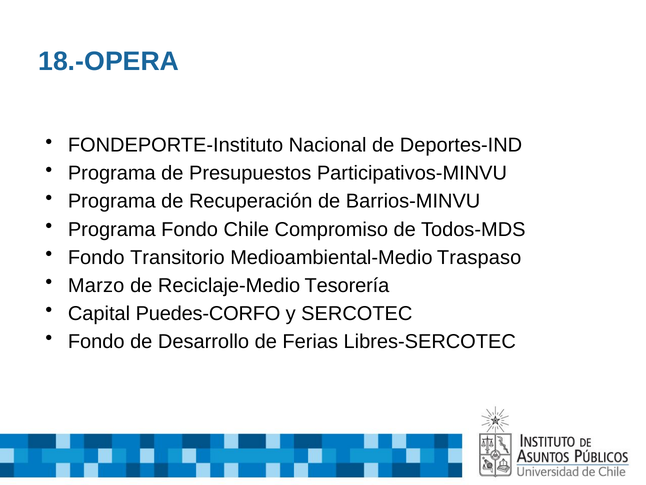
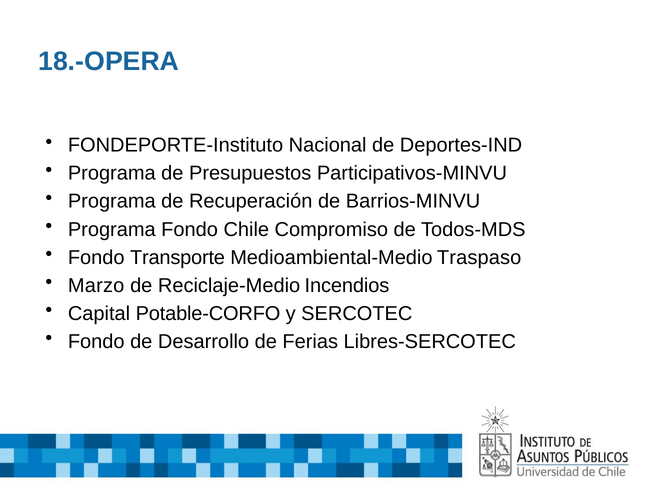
Transitorio: Transitorio -> Transporte
Tesorería: Tesorería -> Incendios
Puedes-CORFO: Puedes-CORFO -> Potable-CORFO
